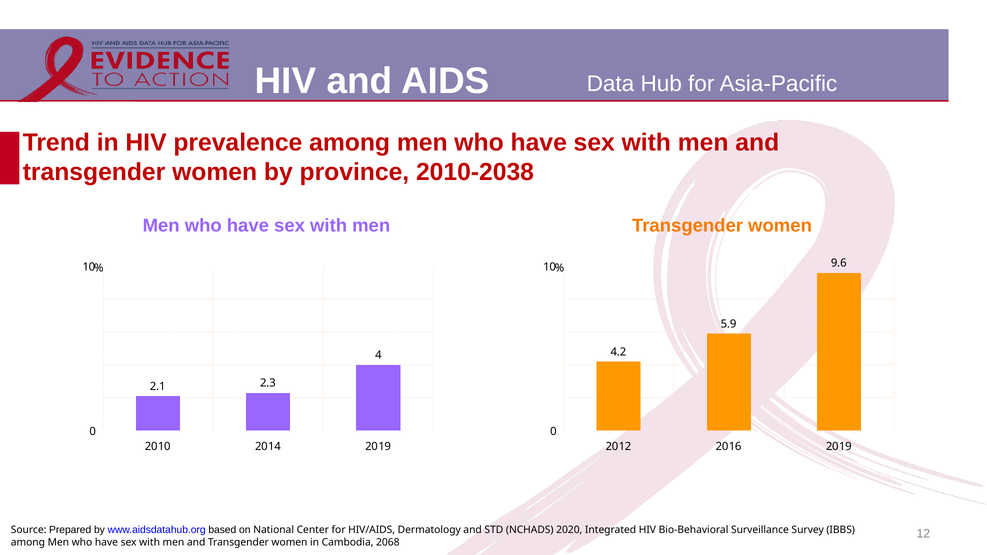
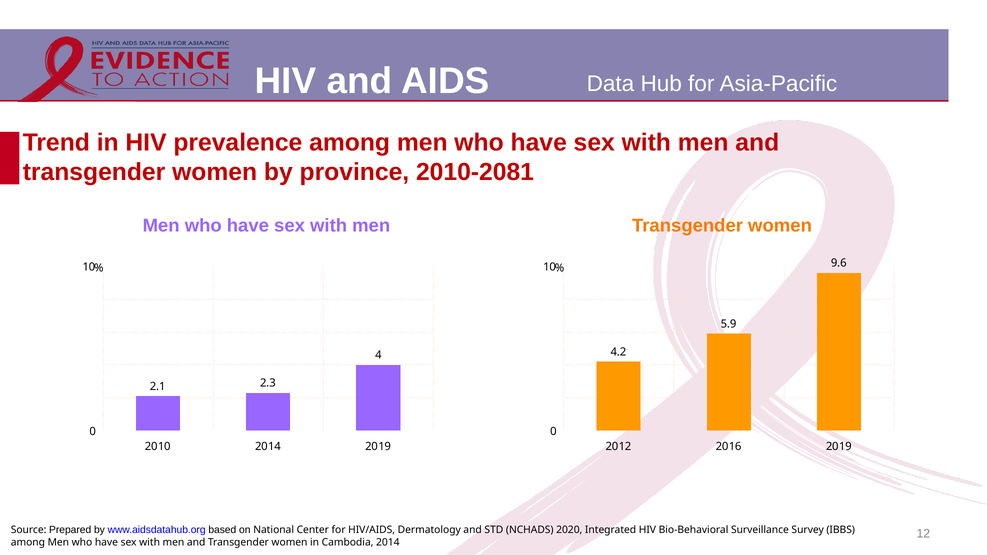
2010-2038: 2010-2038 -> 2010-2081
Cambodia 2068: 2068 -> 2014
